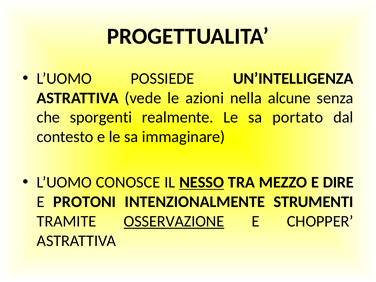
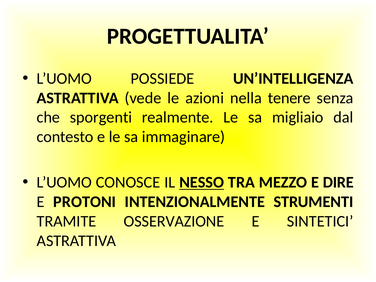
alcune: alcune -> tenere
portato: portato -> migliaio
OSSERVAZIONE underline: present -> none
CHOPPER: CHOPPER -> SINTETICI
